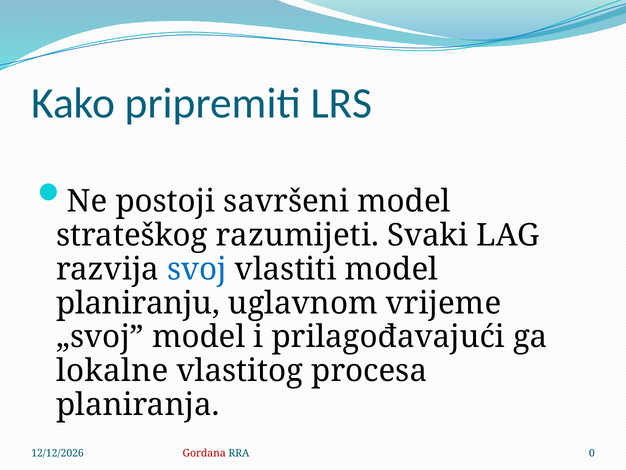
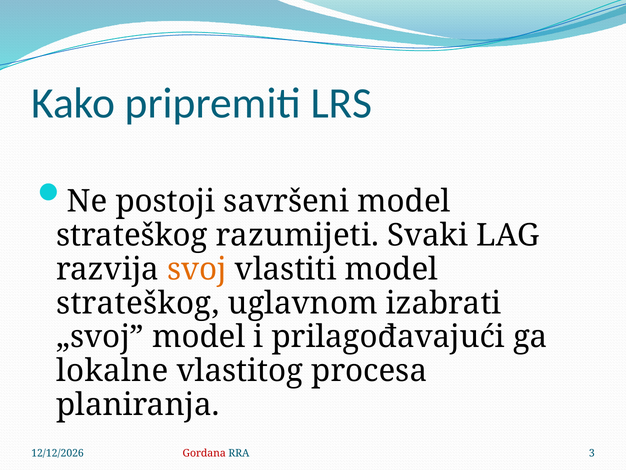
svoj colour: blue -> orange
planiranju at (138, 303): planiranju -> strateškog
vrijeme: vrijeme -> izabrati
0: 0 -> 3
